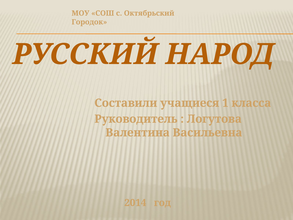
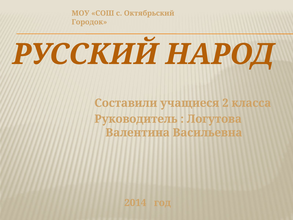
1: 1 -> 2
